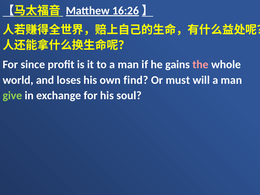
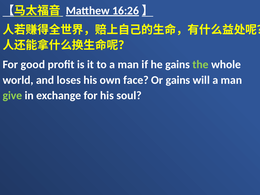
since: since -> good
the colour: pink -> light green
find: find -> face
Or must: must -> gains
